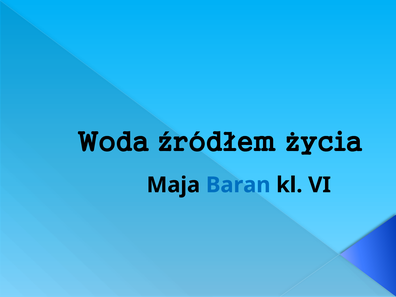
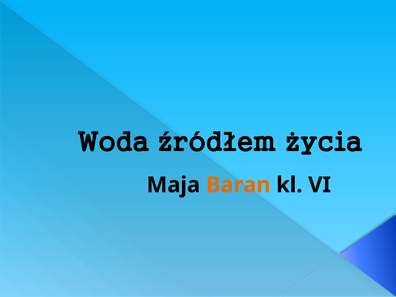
Baran colour: blue -> orange
